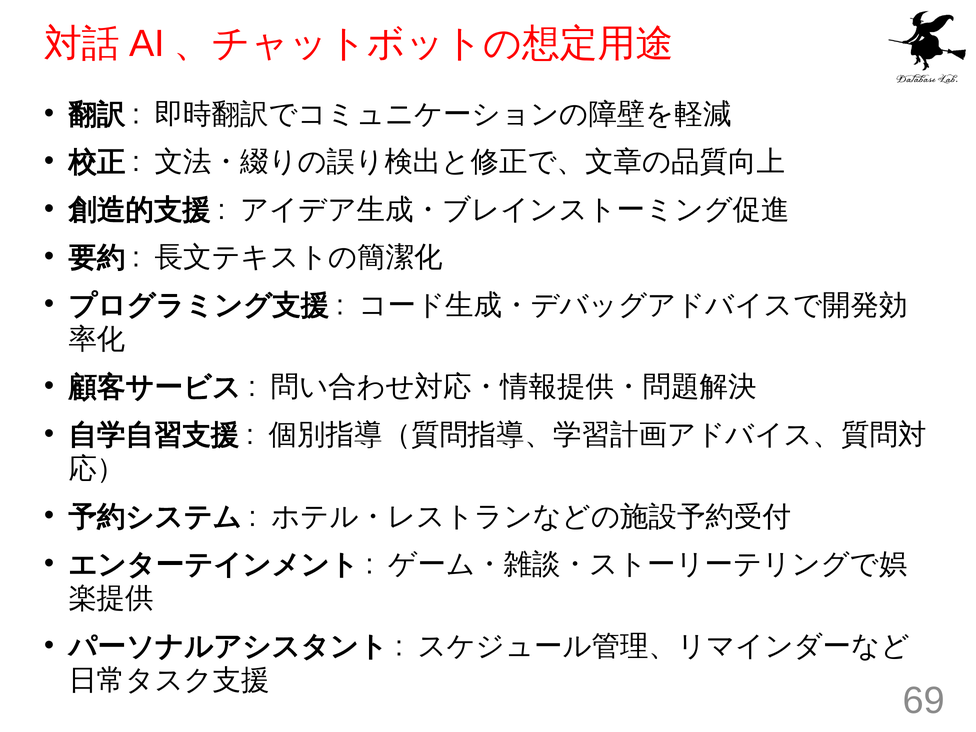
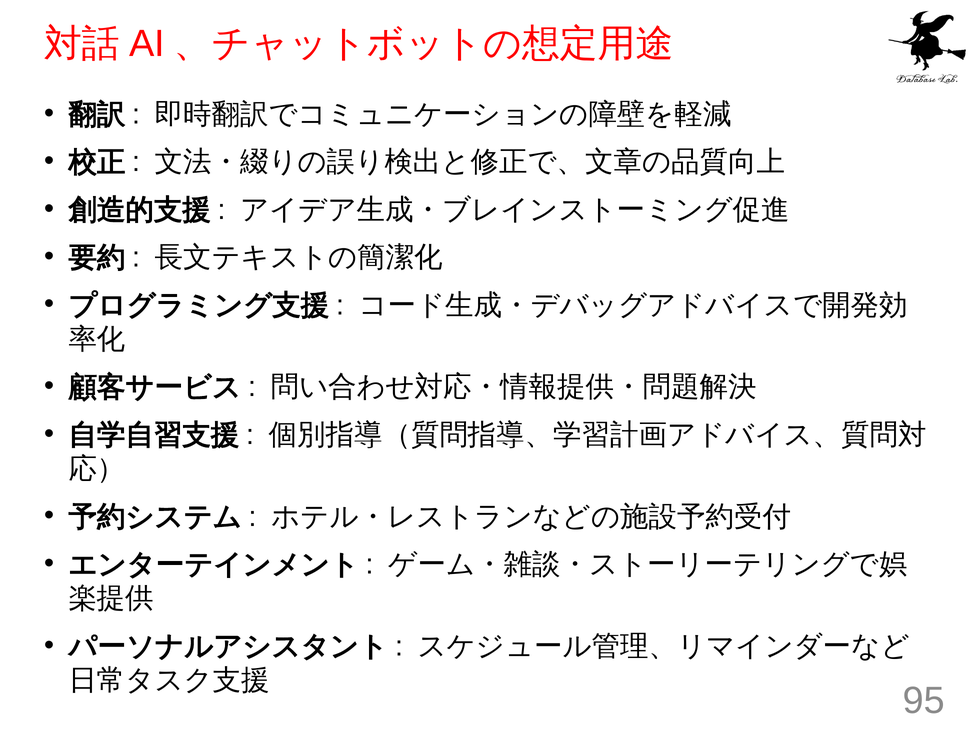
69: 69 -> 95
